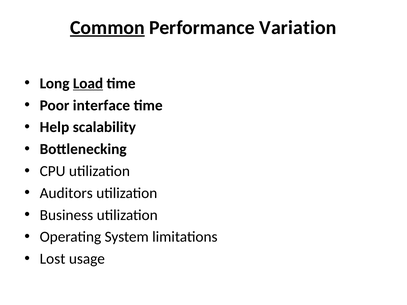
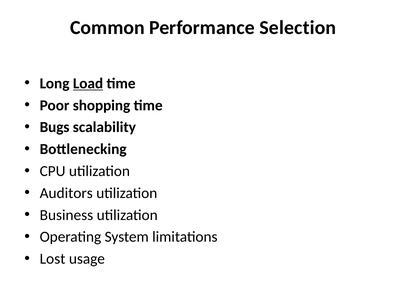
Common underline: present -> none
Variation: Variation -> Selection
interface: interface -> shopping
Help: Help -> Bugs
